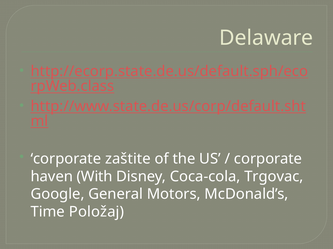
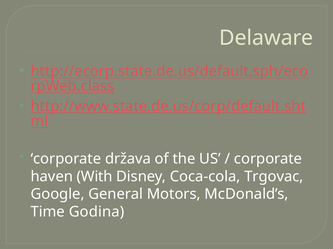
zaštite: zaštite -> država
Položaj: Položaj -> Godina
